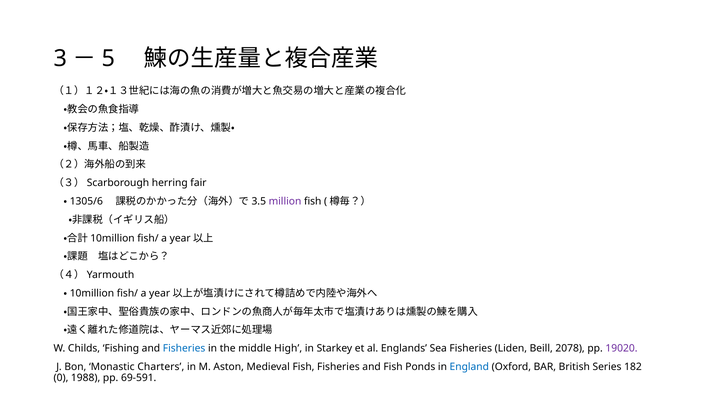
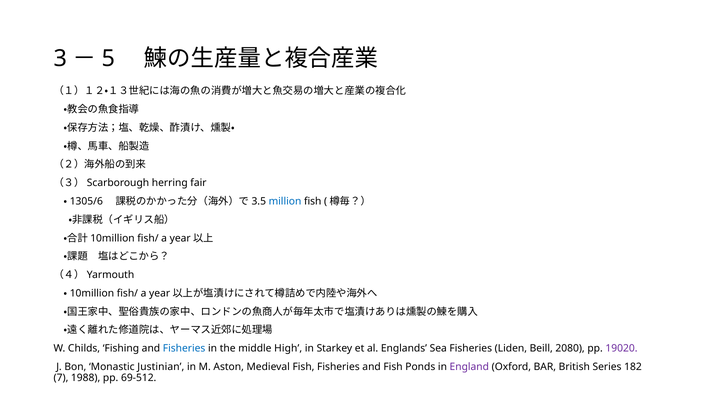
million colour: purple -> blue
2078: 2078 -> 2080
Charters: Charters -> Justinian
England colour: blue -> purple
0: 0 -> 7
69-591: 69-591 -> 69-512
